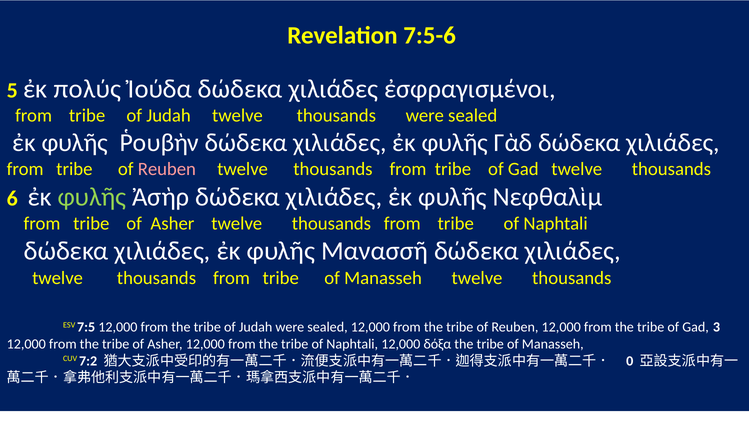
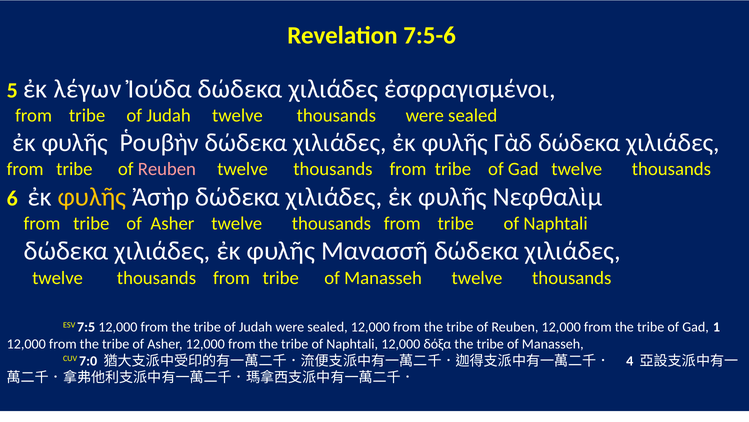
πολύς: πολύς -> λέγων
φυλῆς at (92, 197) colour: light green -> yellow
3: 3 -> 1
7:2: 7:2 -> 7:0
0: 0 -> 4
